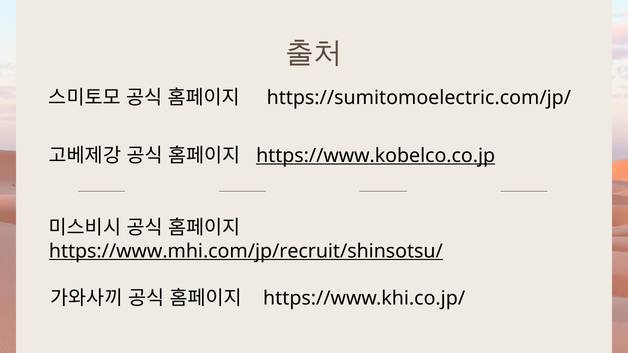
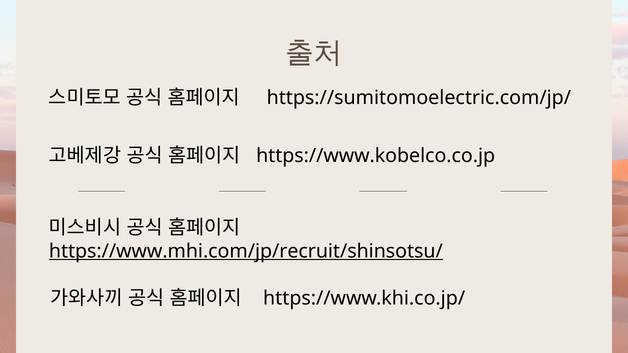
https://www.kobelco.co.jp underline: present -> none
